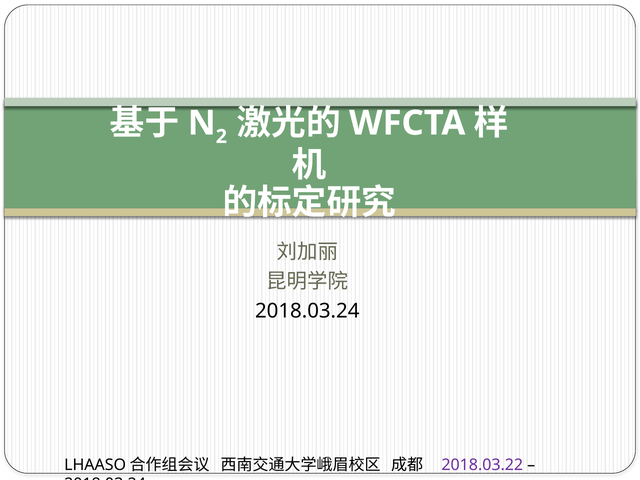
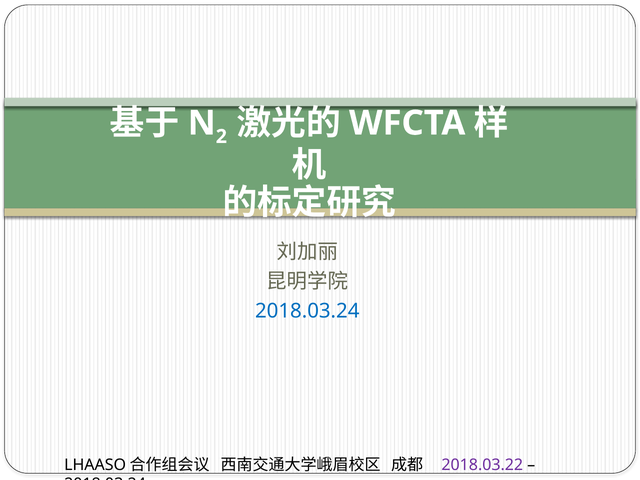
2018.03.24 at (307, 311) colour: black -> blue
